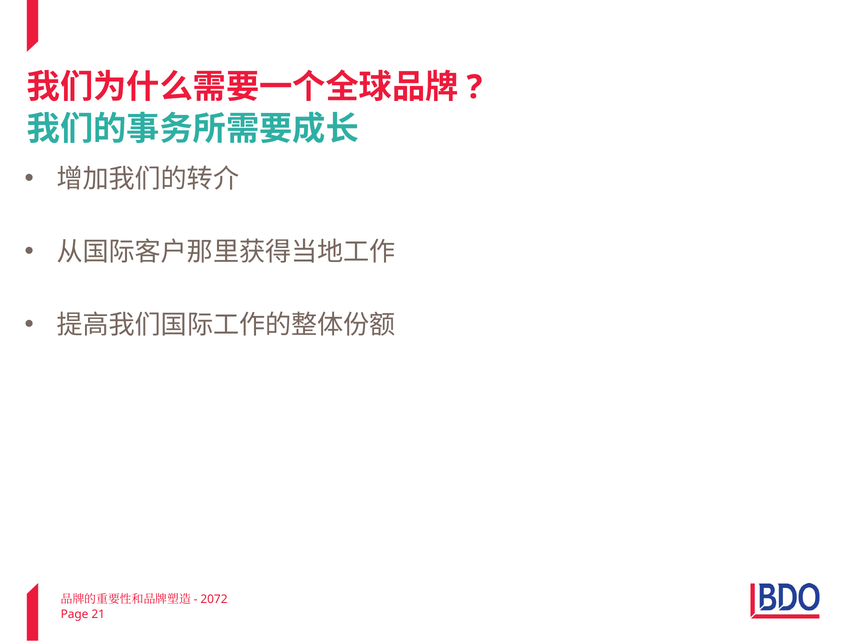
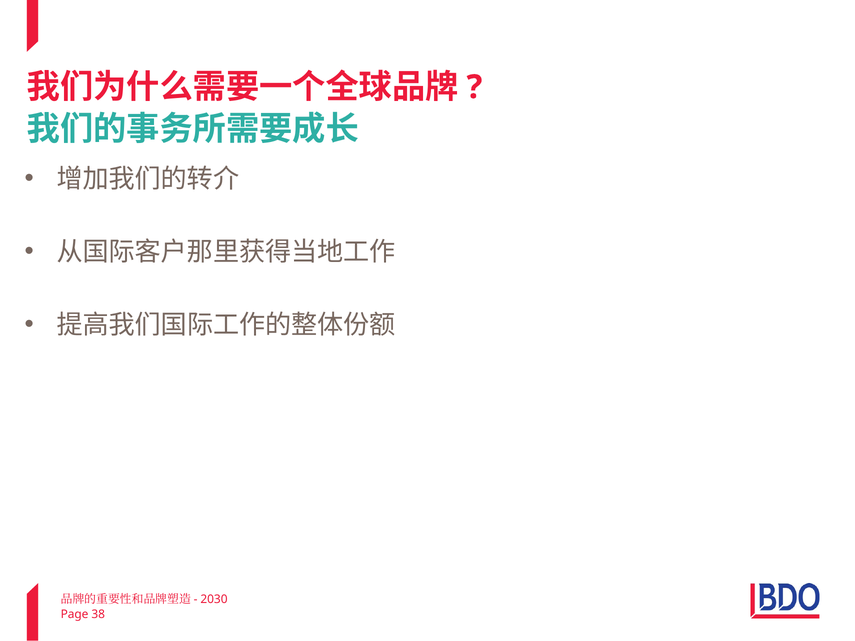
2072: 2072 -> 2030
21: 21 -> 38
